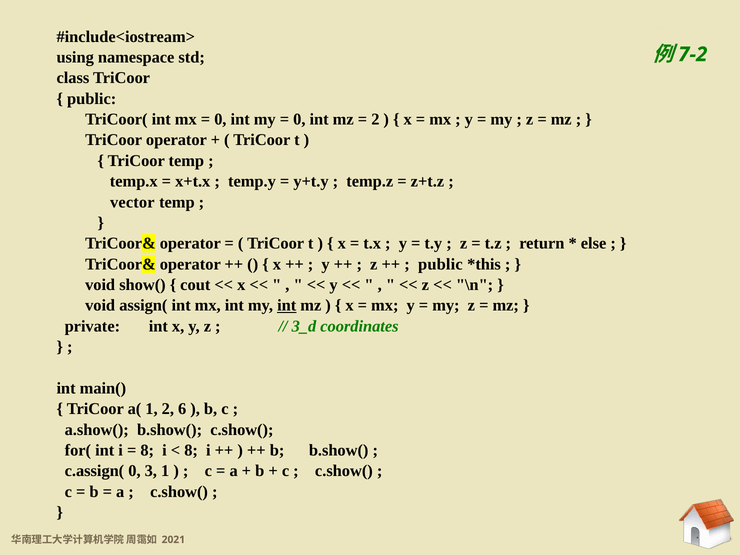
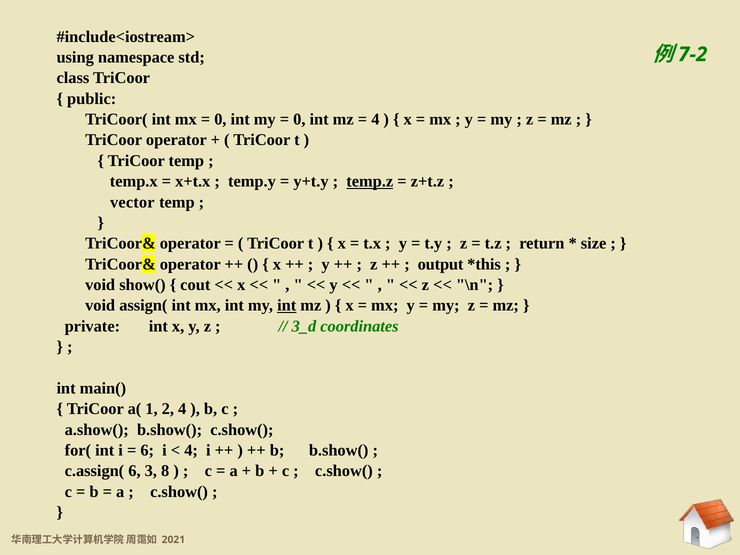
2 at (375, 119): 2 -> 4
temp.z underline: none -> present
else: else -> size
public at (440, 264): public -> output
2 6: 6 -> 4
8 at (147, 450): 8 -> 6
8 at (191, 450): 8 -> 4
c.assign( 0: 0 -> 6
3 1: 1 -> 8
